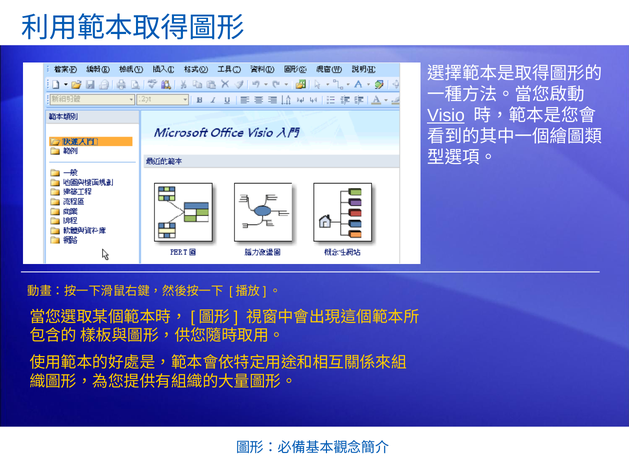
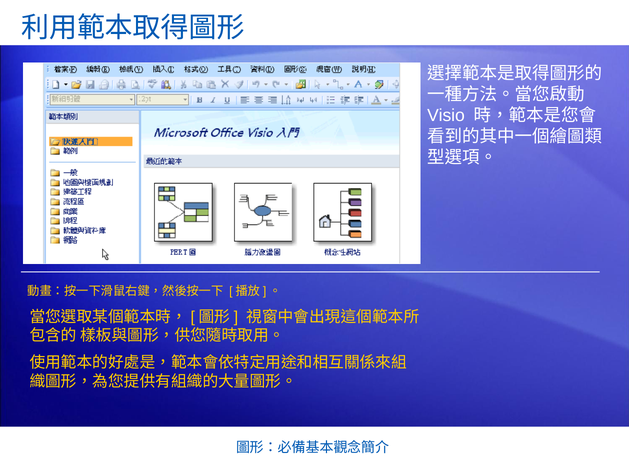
Visio underline: present -> none
